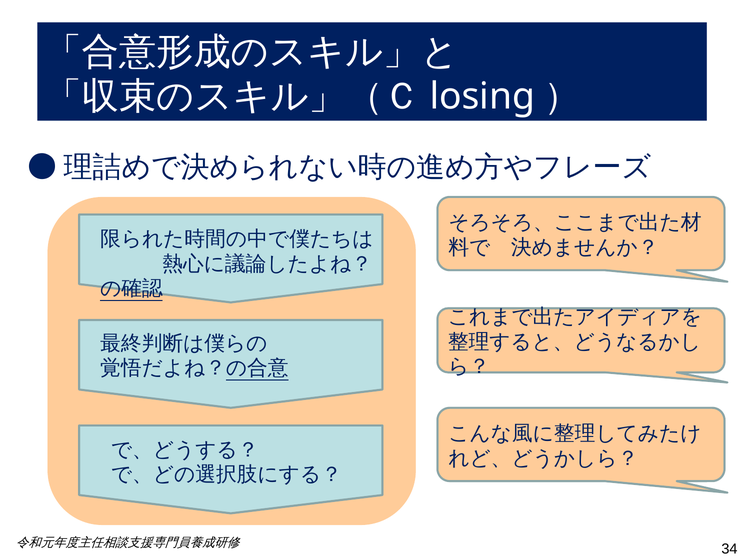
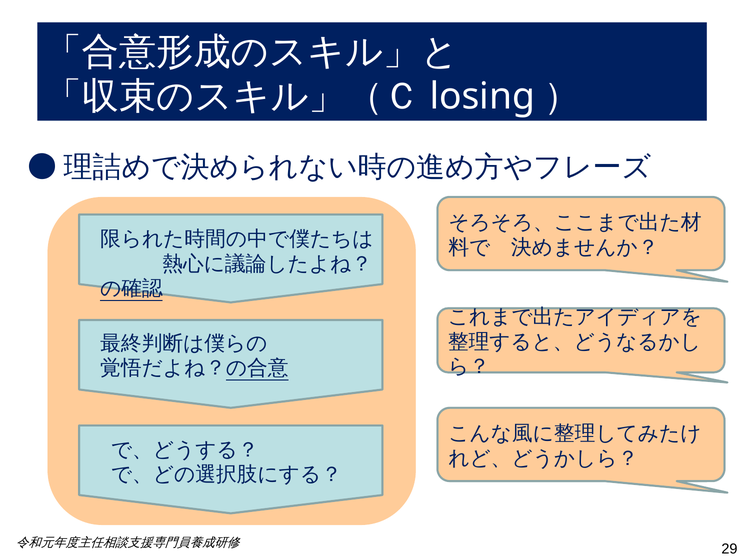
34: 34 -> 29
